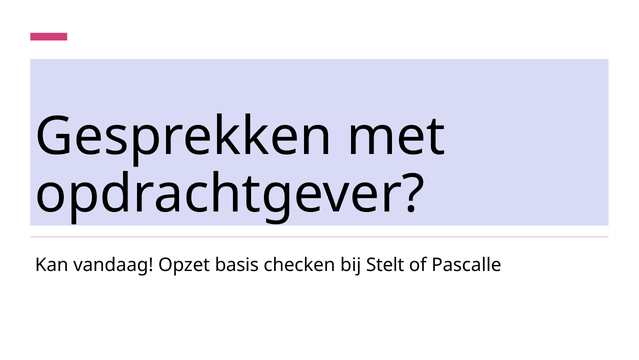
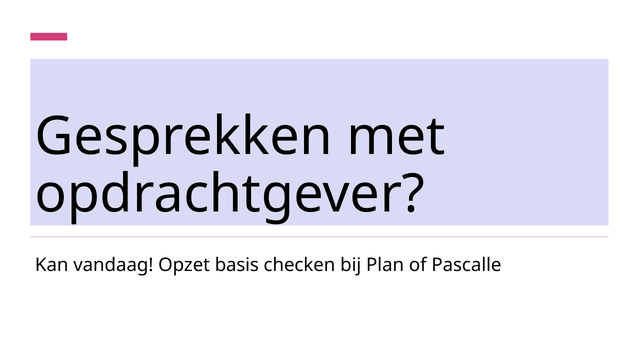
Stelt: Stelt -> Plan
